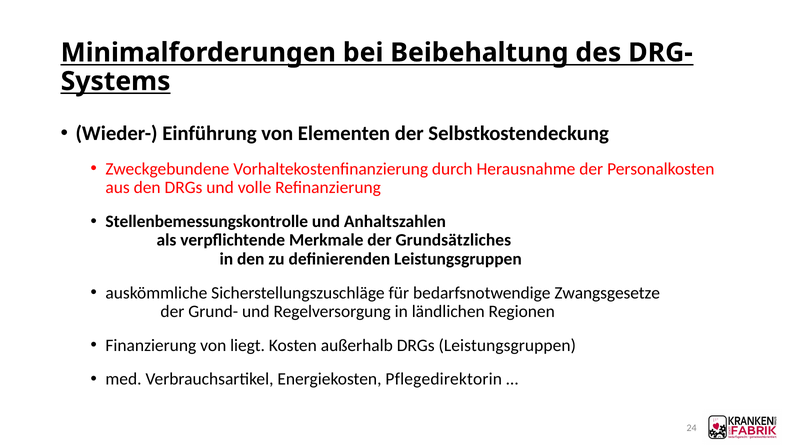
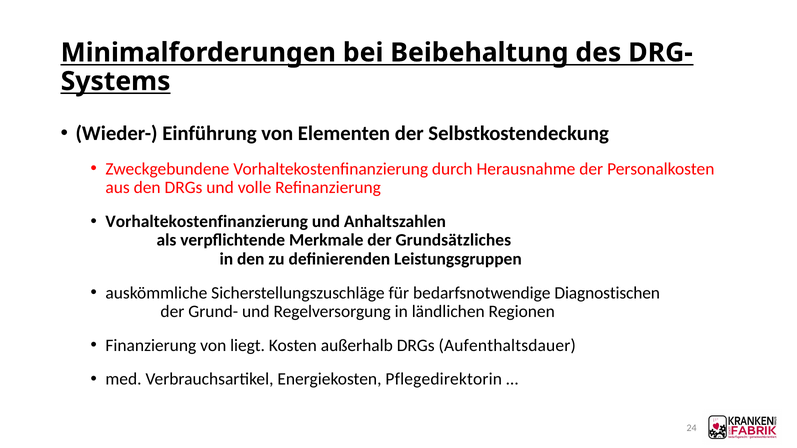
Stellenbemessungskontrolle at (207, 222): Stellenbemessungskontrolle -> Vorhaltekostenfinanzierung
Zwangsgesetze: Zwangsgesetze -> Diagnostischen
DRGs Leistungsgruppen: Leistungsgruppen -> Aufenthaltsdauer
